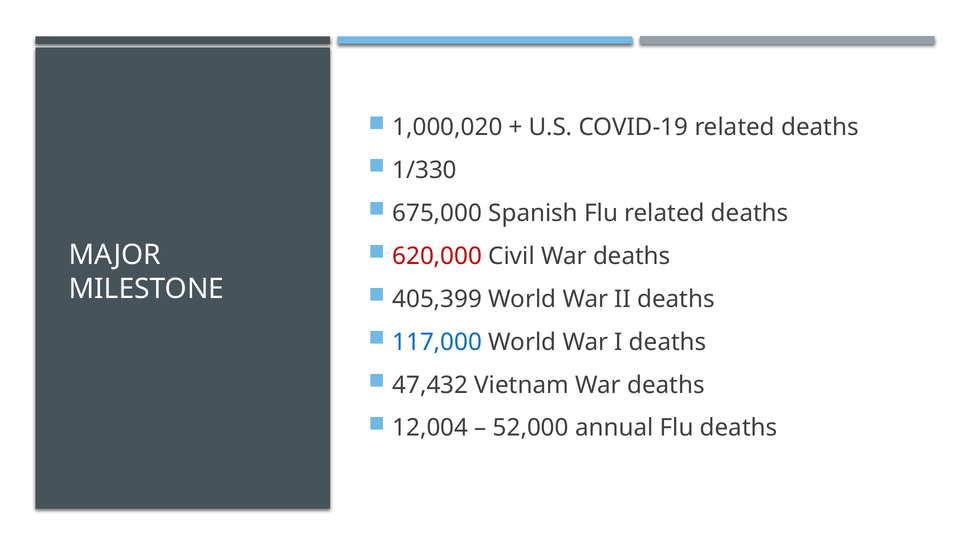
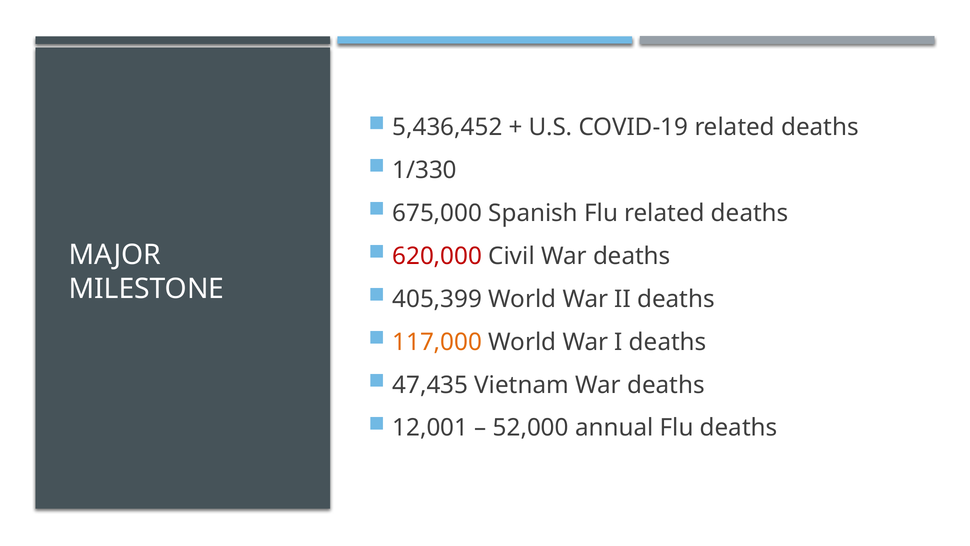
1,000,020: 1,000,020 -> 5,436,452
117,000 colour: blue -> orange
47,432: 47,432 -> 47,435
12,004: 12,004 -> 12,001
